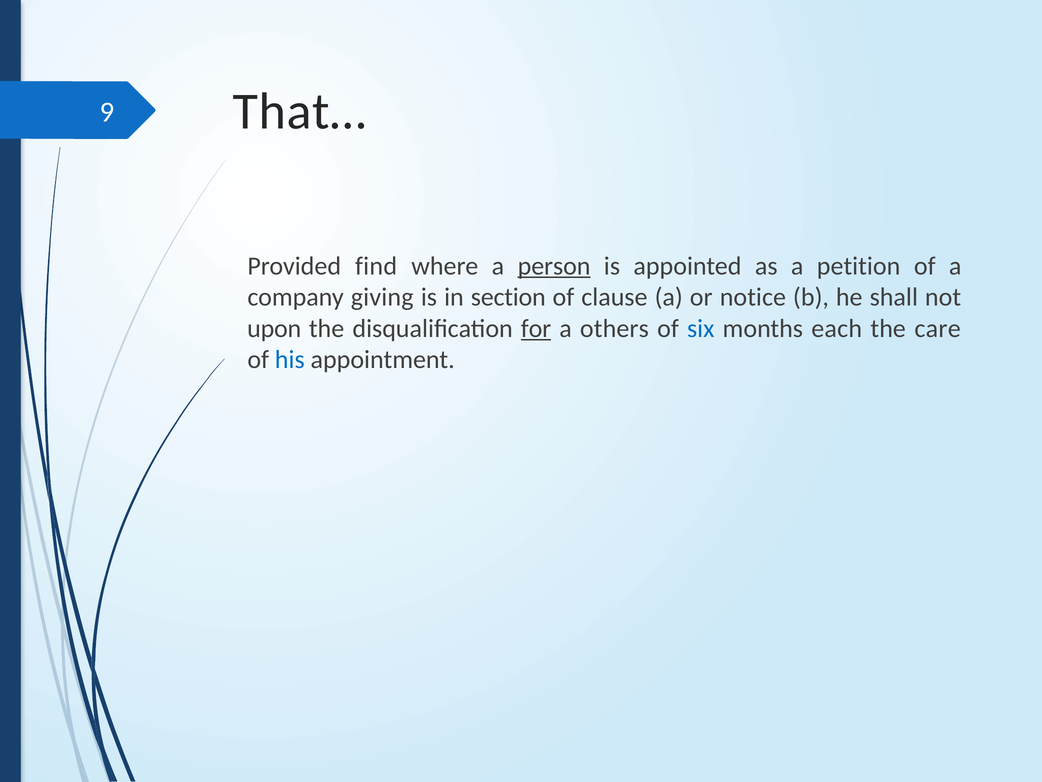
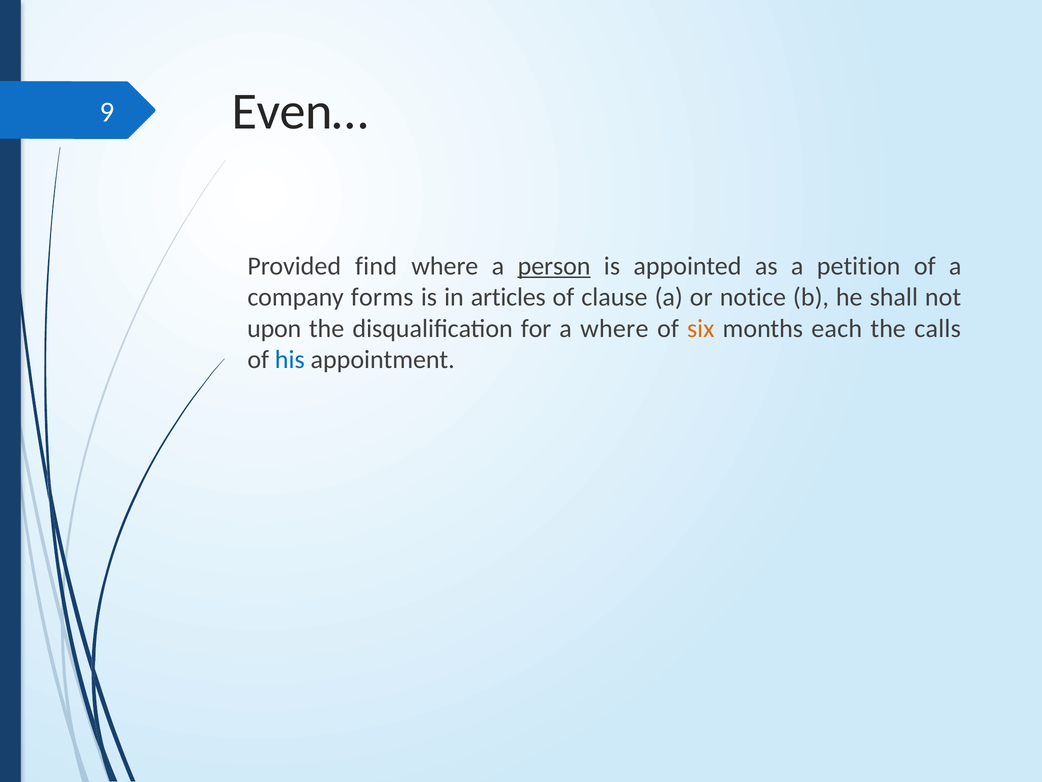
That…: That… -> Even…
giving: giving -> forms
section: section -> articles
for underline: present -> none
a others: others -> where
six colour: blue -> orange
care: care -> calls
